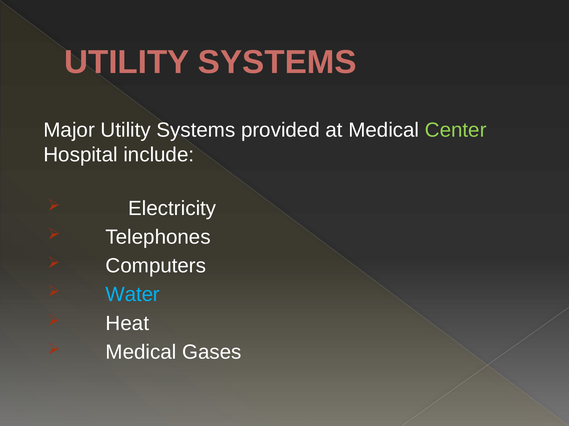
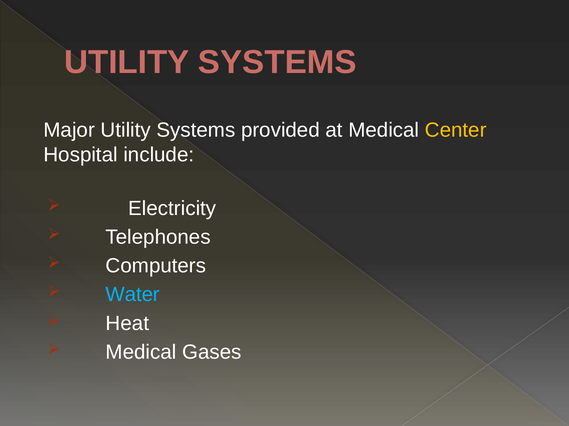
Center colour: light green -> yellow
